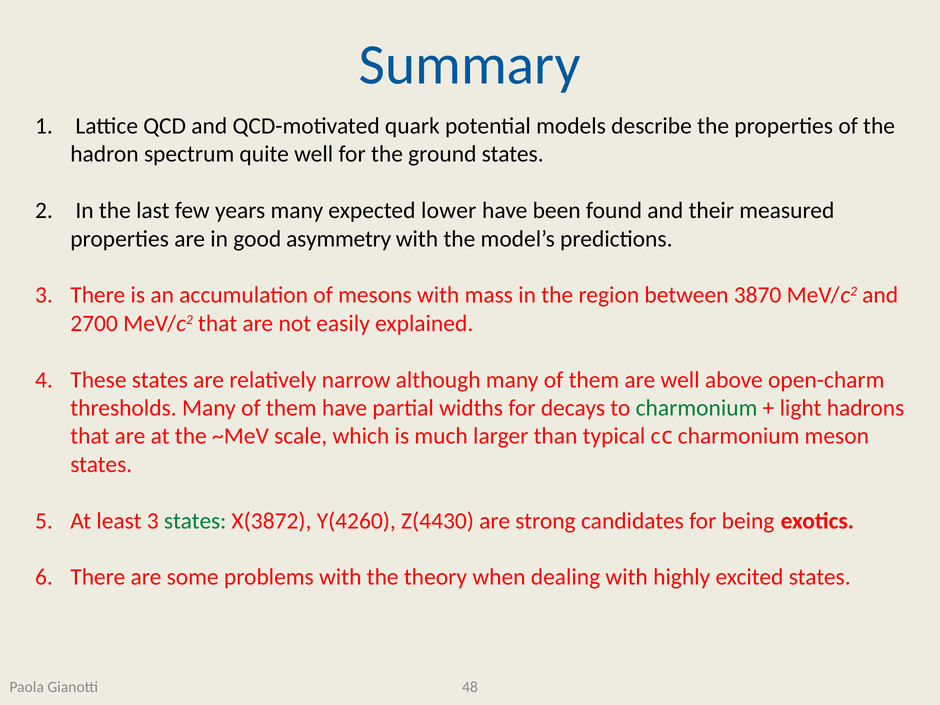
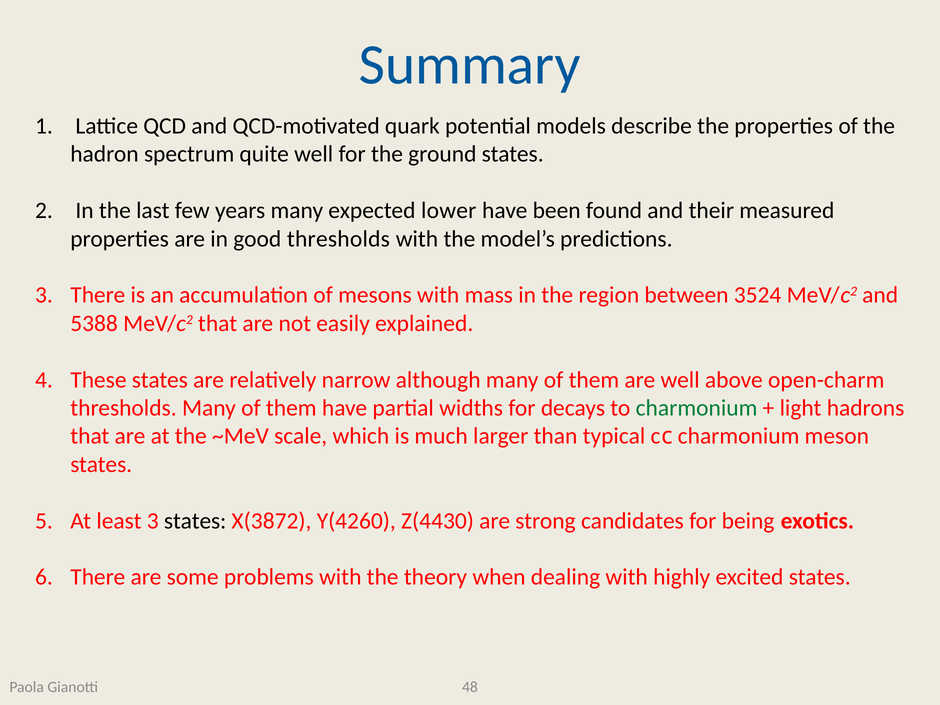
good asymmetry: asymmetry -> thresholds
3870: 3870 -> 3524
2700: 2700 -> 5388
states at (195, 521) colour: green -> black
